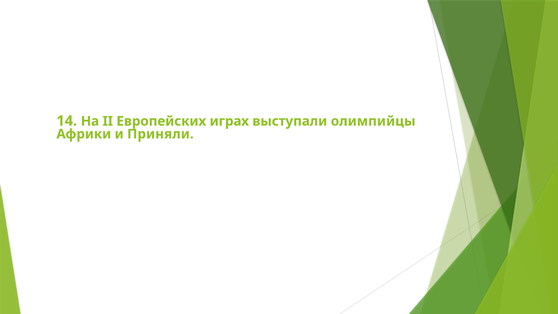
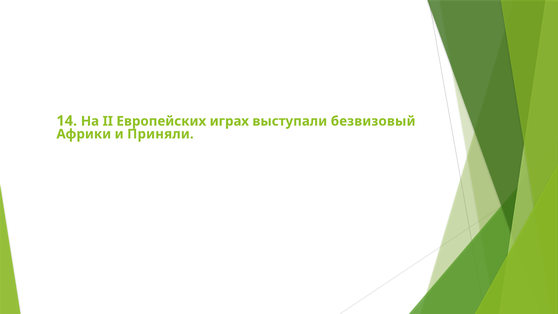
олимпийцы: олимпийцы -> безвизовый
